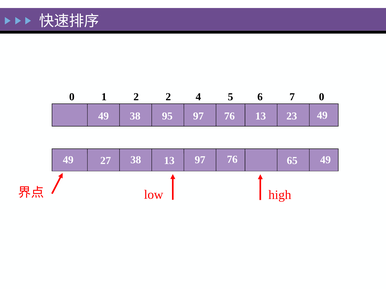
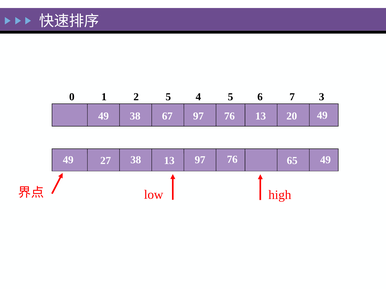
2 2: 2 -> 5
7 0: 0 -> 3
95: 95 -> 67
23: 23 -> 20
